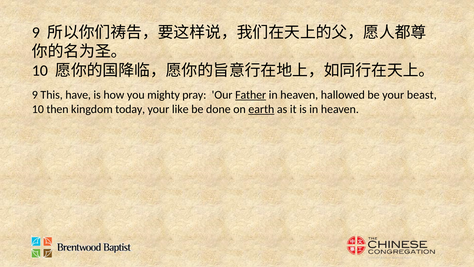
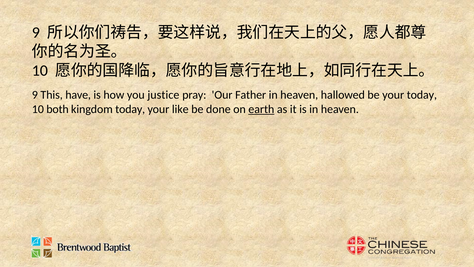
mighty: mighty -> justice
Father underline: present -> none
your beast: beast -> today
then: then -> both
